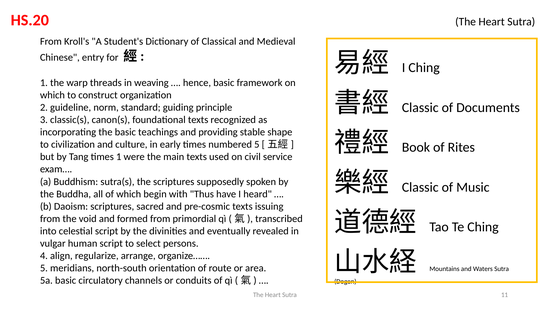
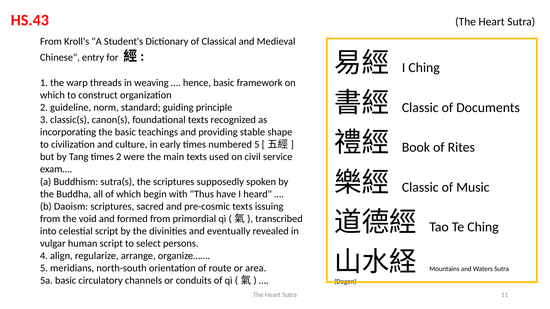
HS.20: HS.20 -> HS.43
times 1: 1 -> 2
